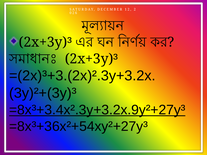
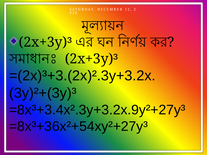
=8x³+3.4x².3y+3.2x.9y²+27y³ underline: present -> none
